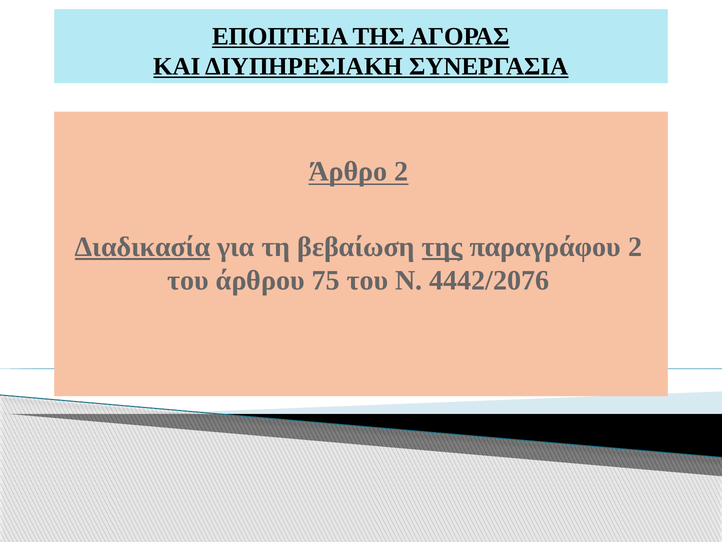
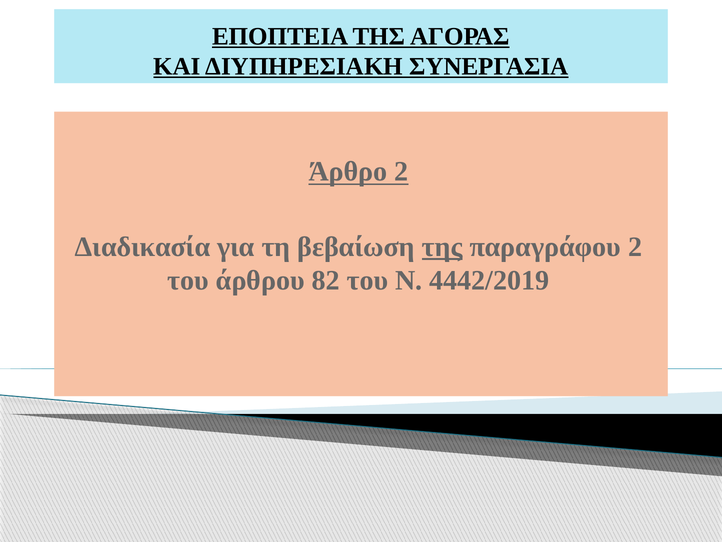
Διαδικασία underline: present -> none
75: 75 -> 82
4442/2076: 4442/2076 -> 4442/2019
